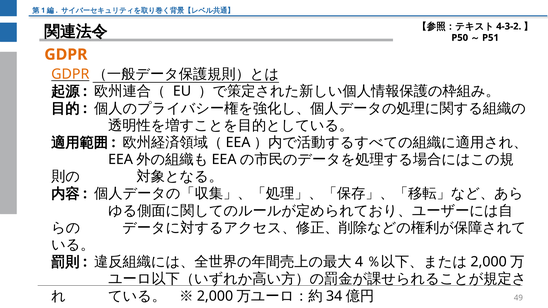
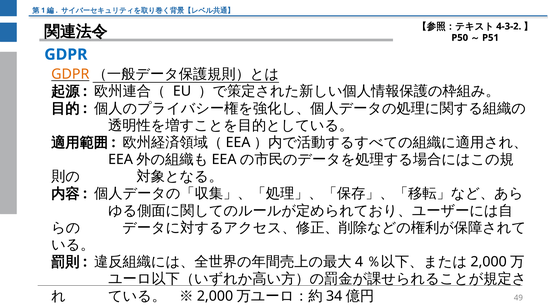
GDPR at (66, 55) colour: orange -> blue
